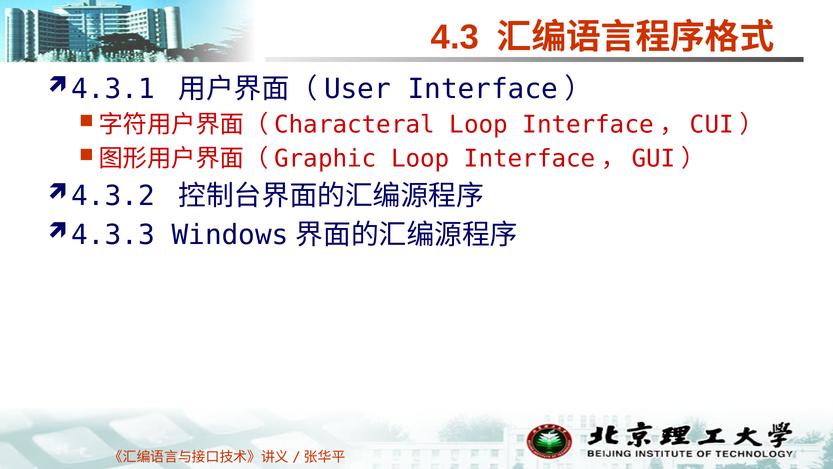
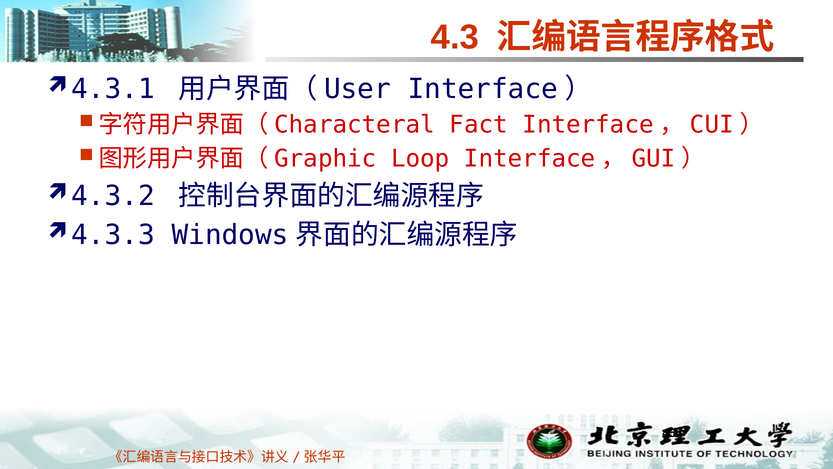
Loop at (479, 125): Loop -> Fact
